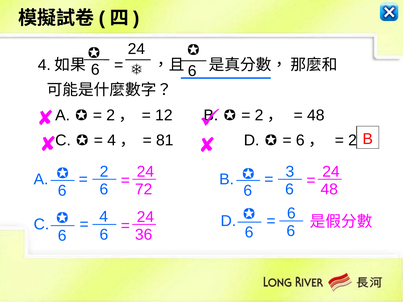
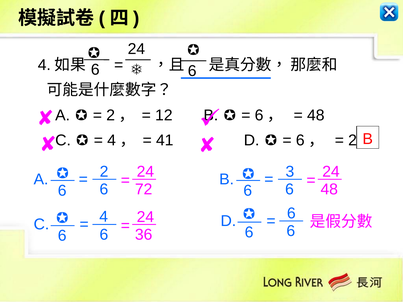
2 at (259, 115): 2 -> 6
81: 81 -> 41
